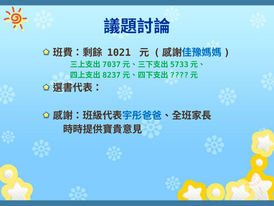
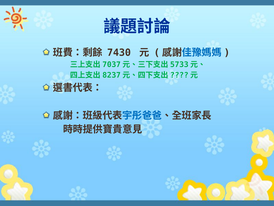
1021: 1021 -> 7430
